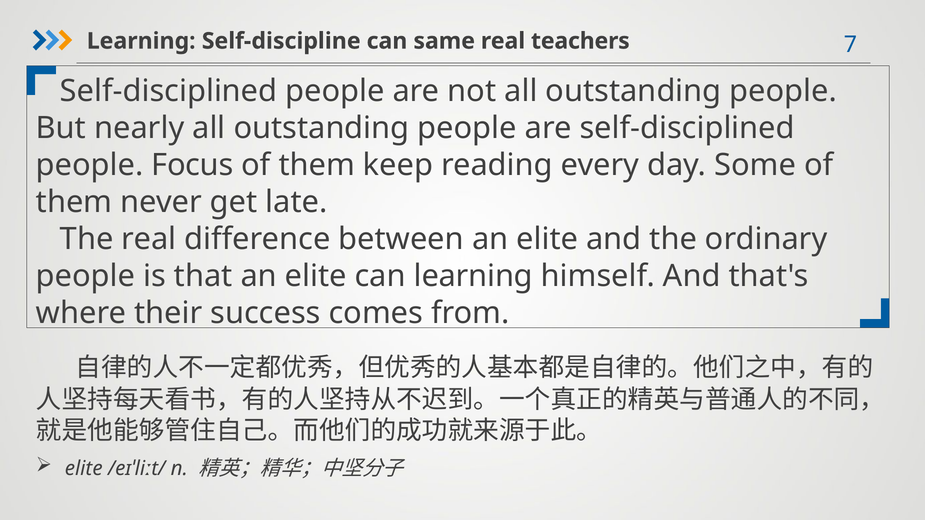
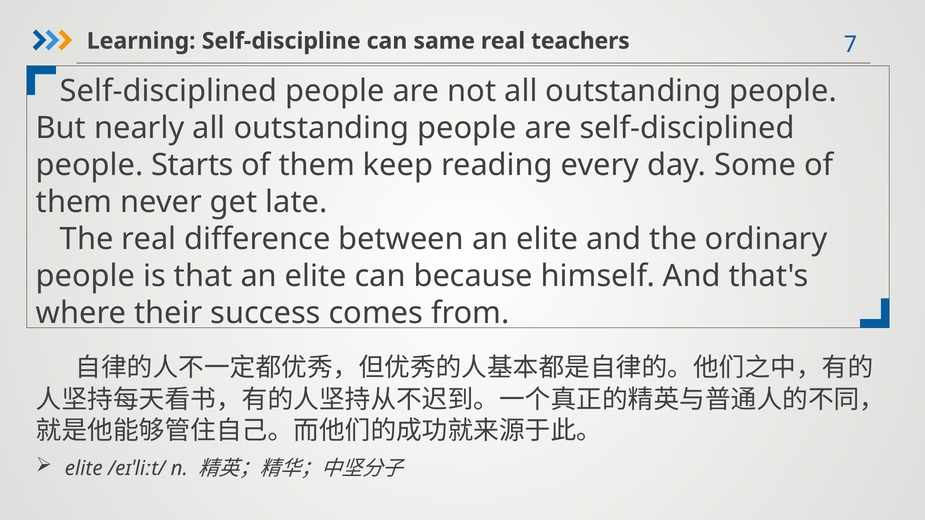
Focus: Focus -> Starts
can learning: learning -> because
